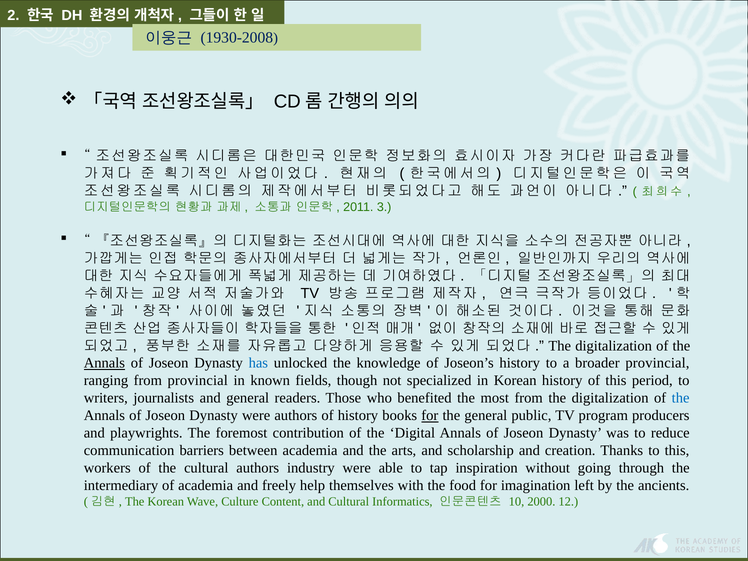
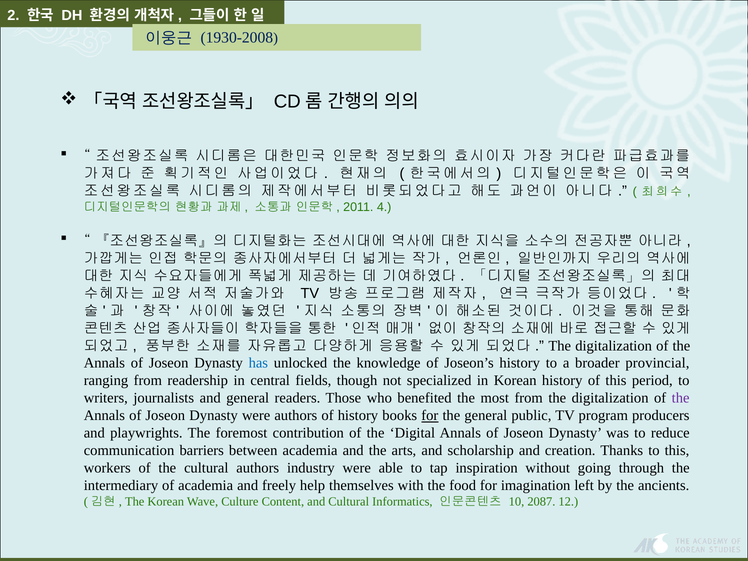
3: 3 -> 4
Annals at (104, 363) underline: present -> none
from provincial: provincial -> readership
known: known -> central
the at (681, 398) colour: blue -> purple
2000: 2000 -> 2087
